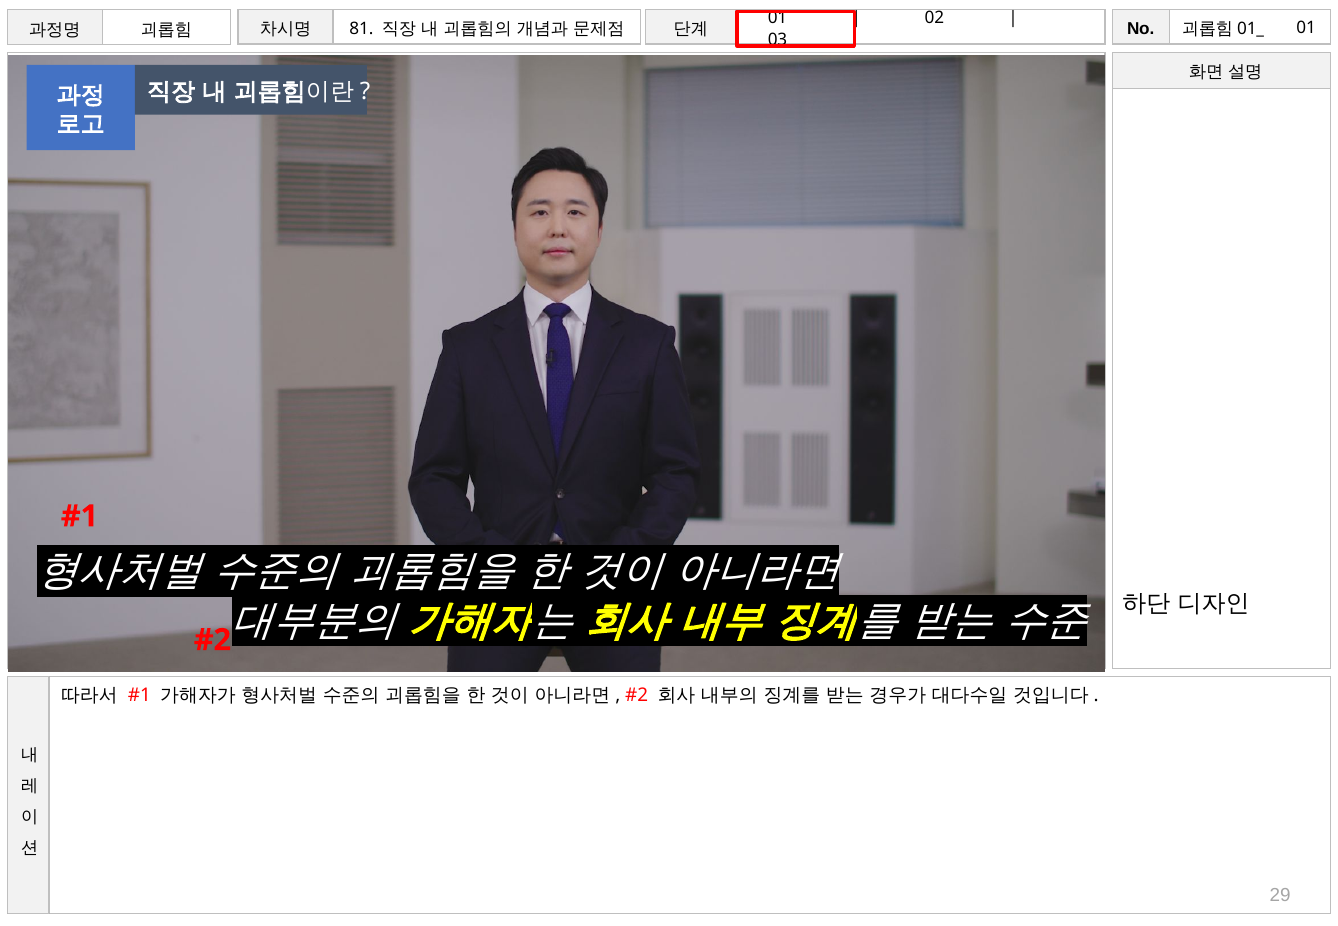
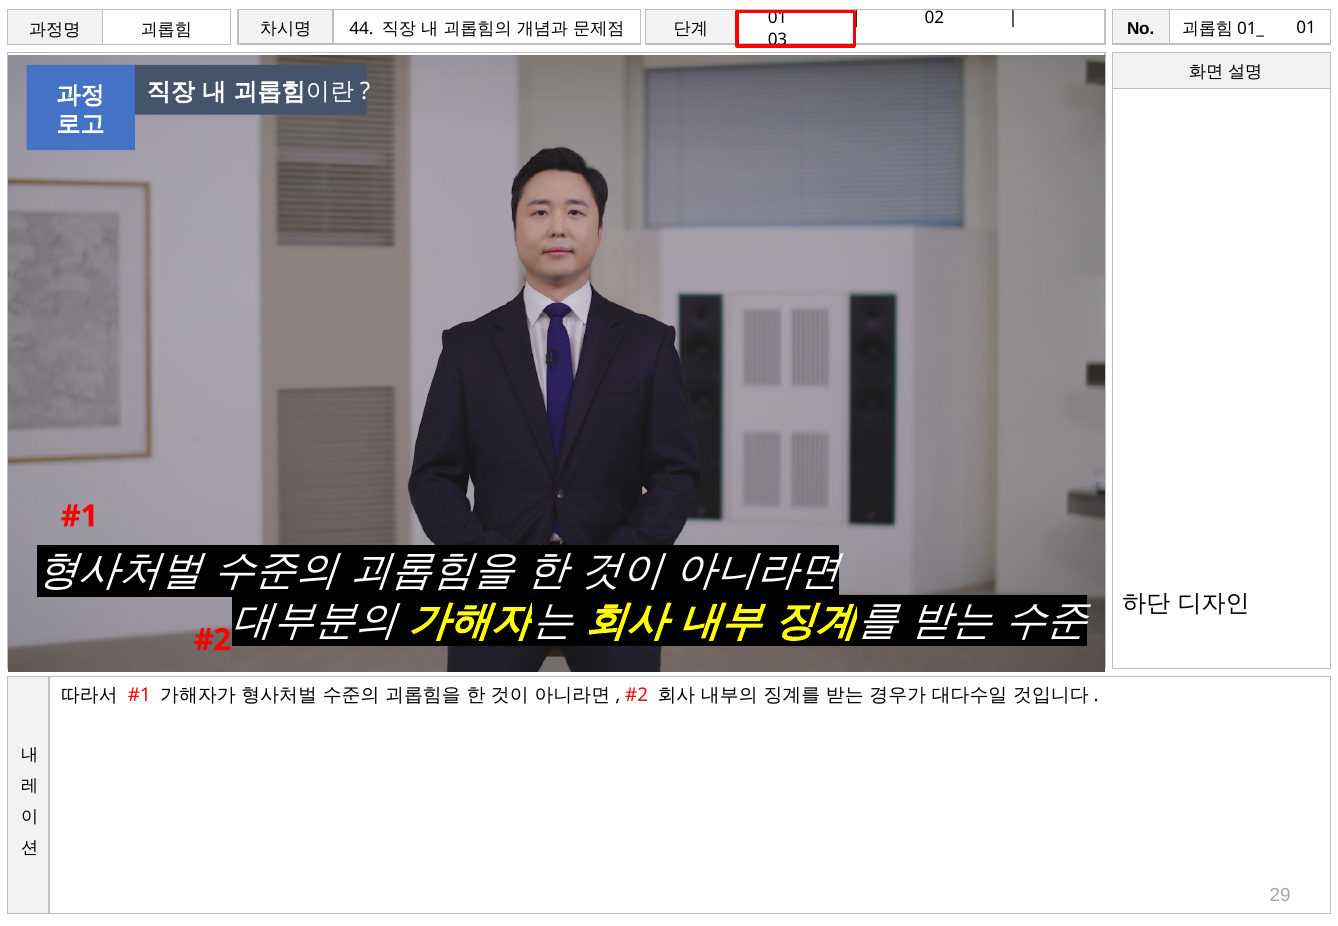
81: 81 -> 44
